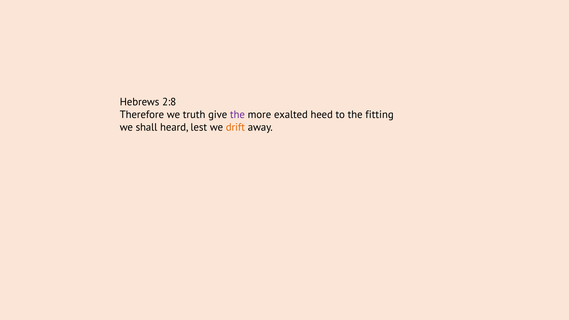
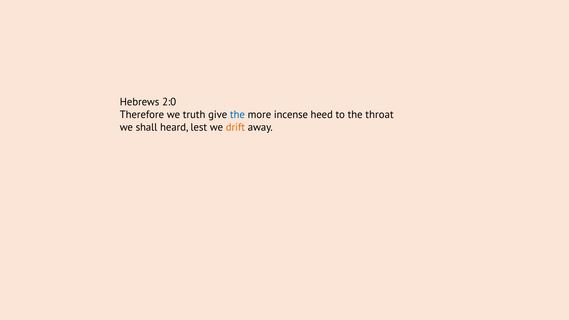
2:8: 2:8 -> 2:0
the at (237, 115) colour: purple -> blue
exalted: exalted -> incense
fitting: fitting -> throat
